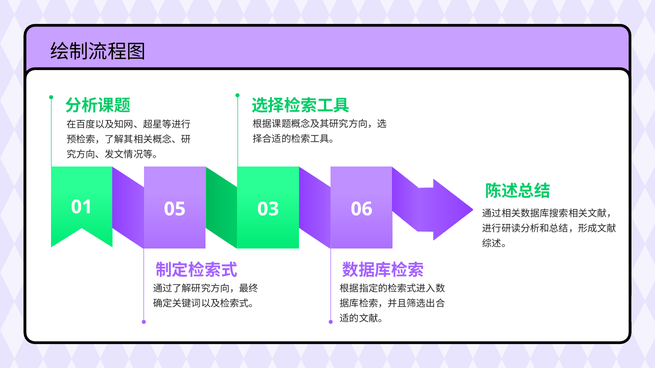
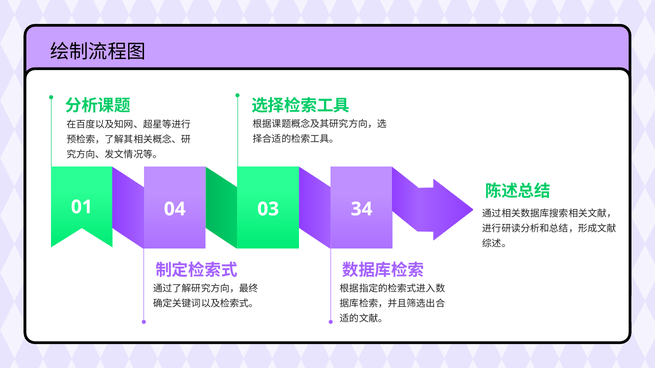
05: 05 -> 04
06: 06 -> 34
